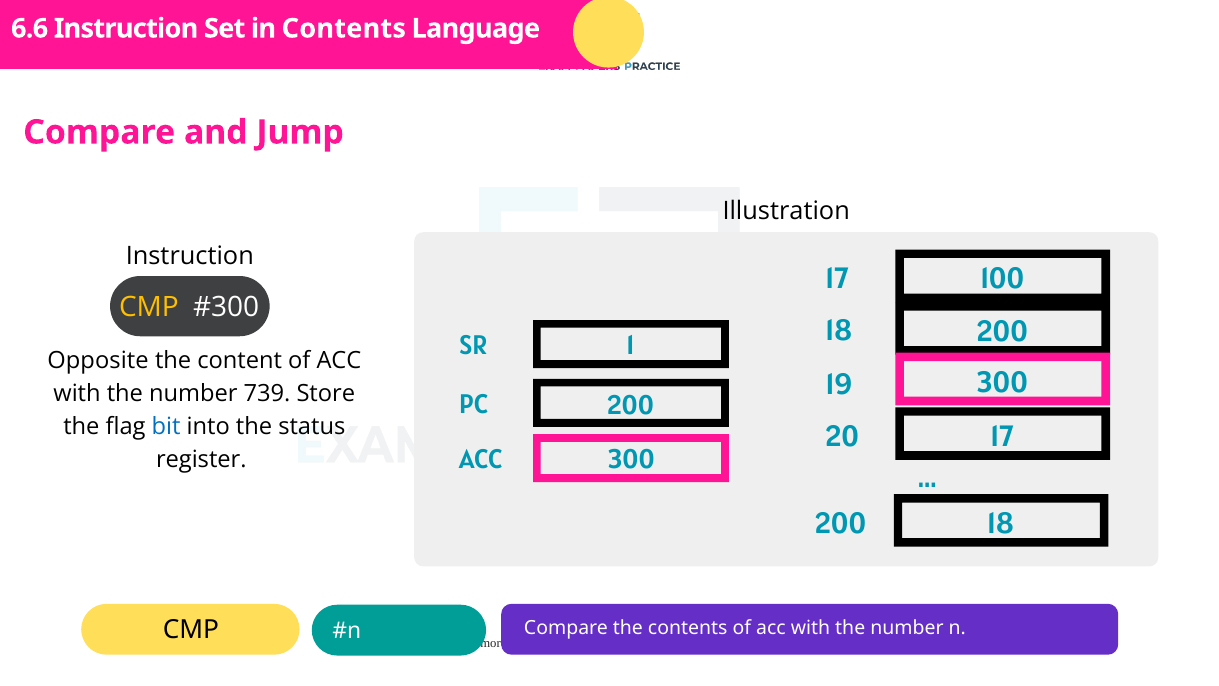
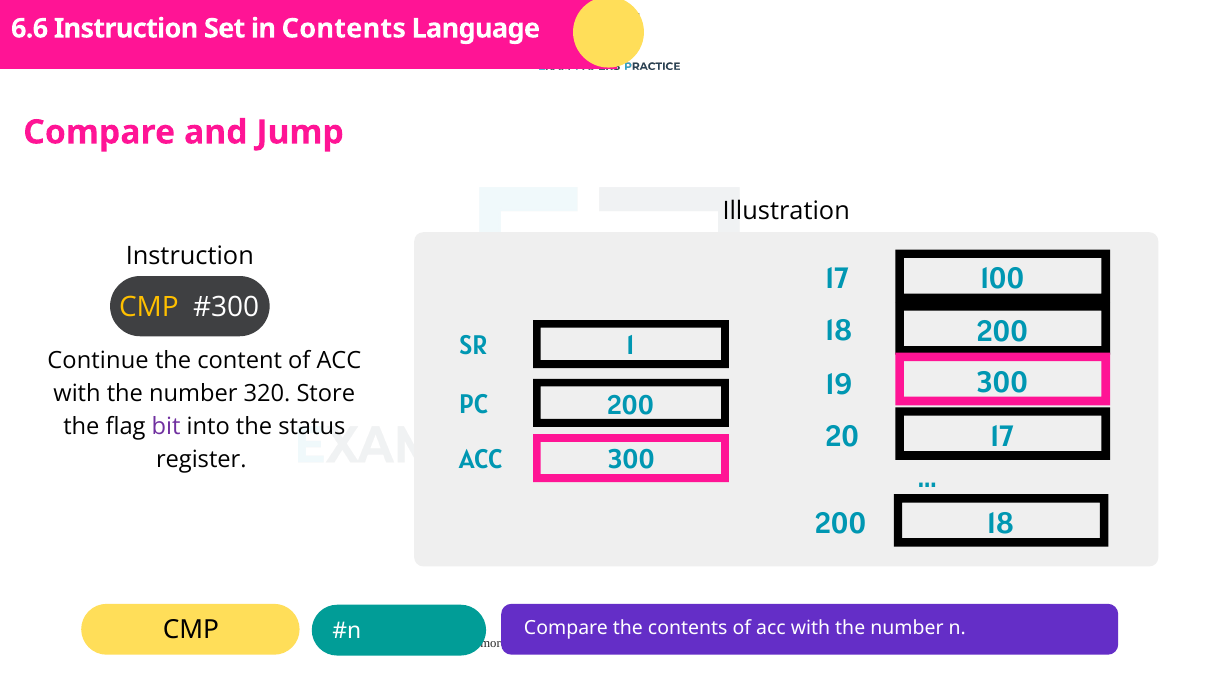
Opposite: Opposite -> Continue
739: 739 -> 320
bit colour: blue -> purple
